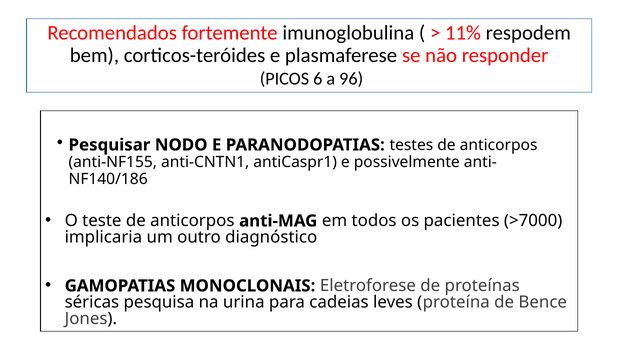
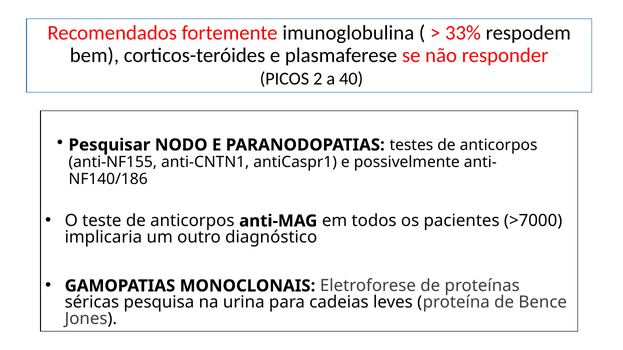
11%: 11% -> 33%
6: 6 -> 2
96: 96 -> 40
